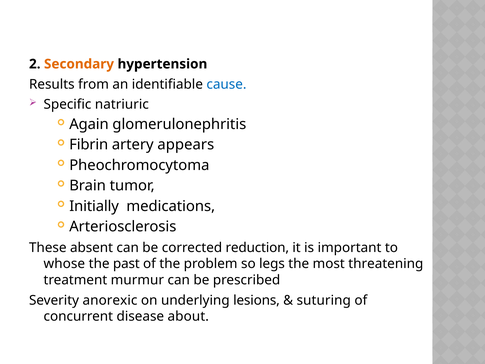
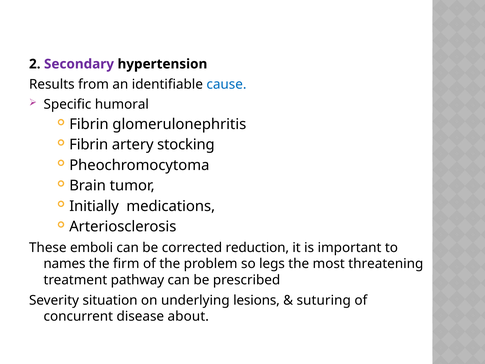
Secondary colour: orange -> purple
natriuric: natriuric -> humoral
Again at (89, 124): Again -> Fibrin
appears: appears -> stocking
absent: absent -> emboli
whose: whose -> names
past: past -> firm
murmur: murmur -> pathway
anorexic: anorexic -> situation
